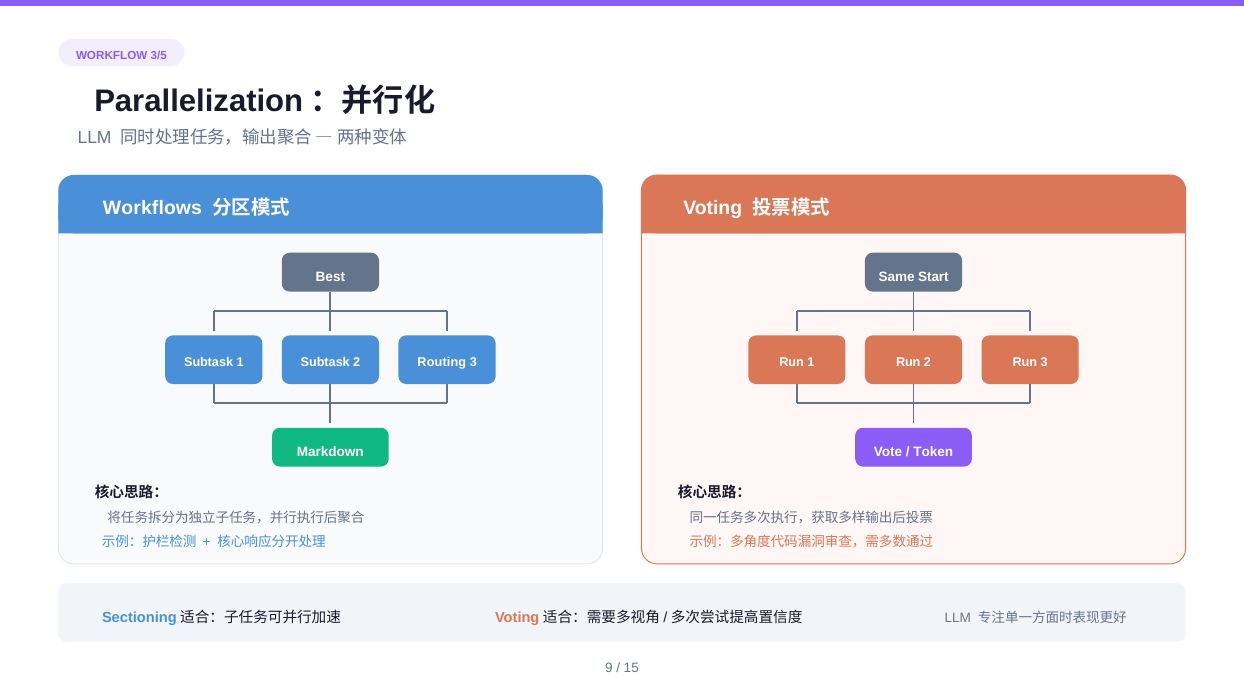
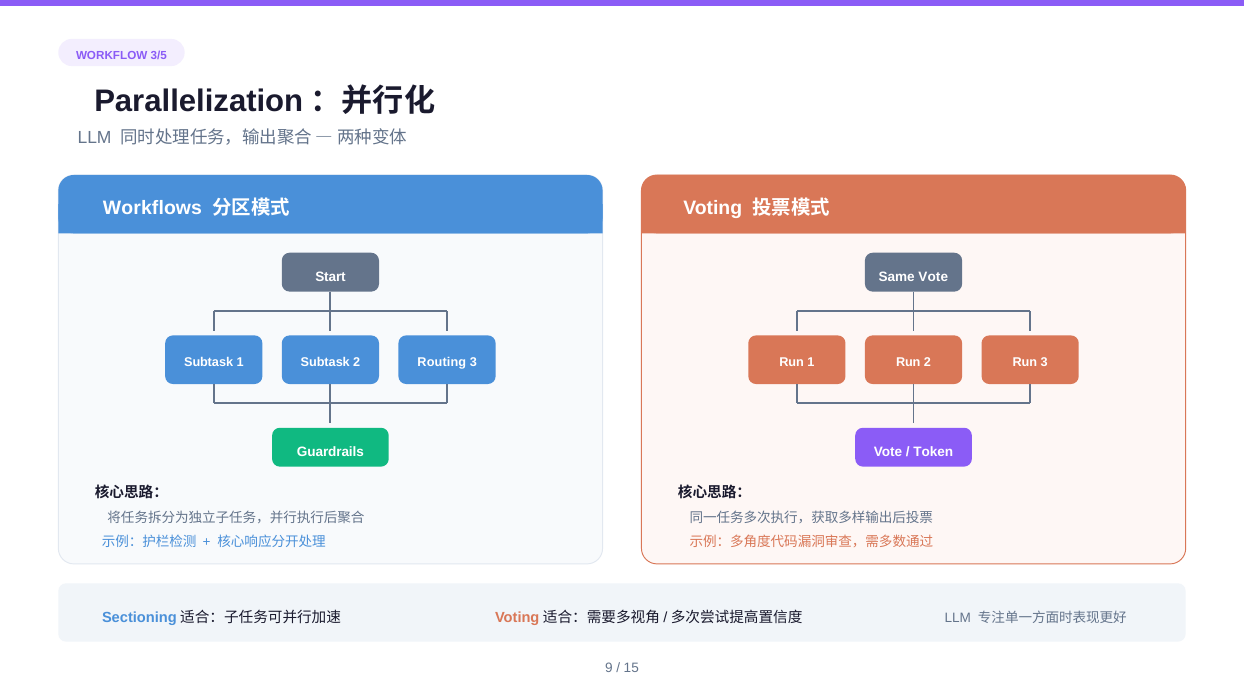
Best: Best -> Start
Same Start: Start -> Vote
Markdown: Markdown -> Guardrails
